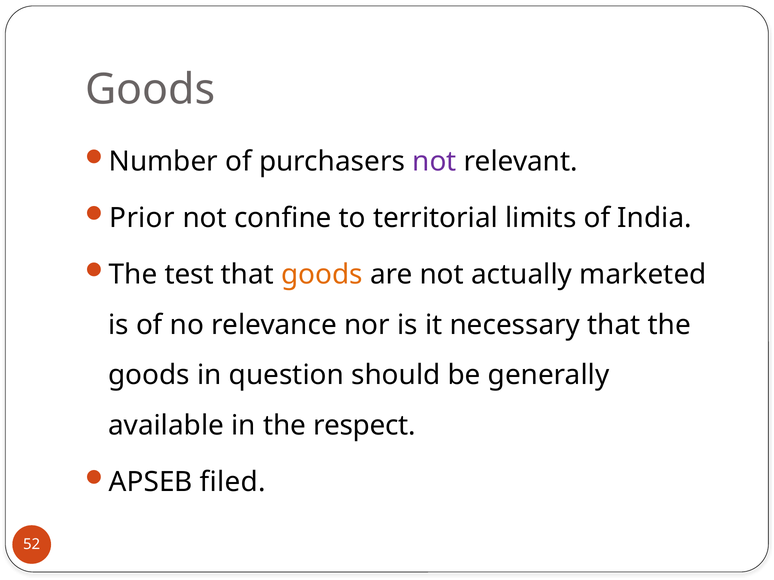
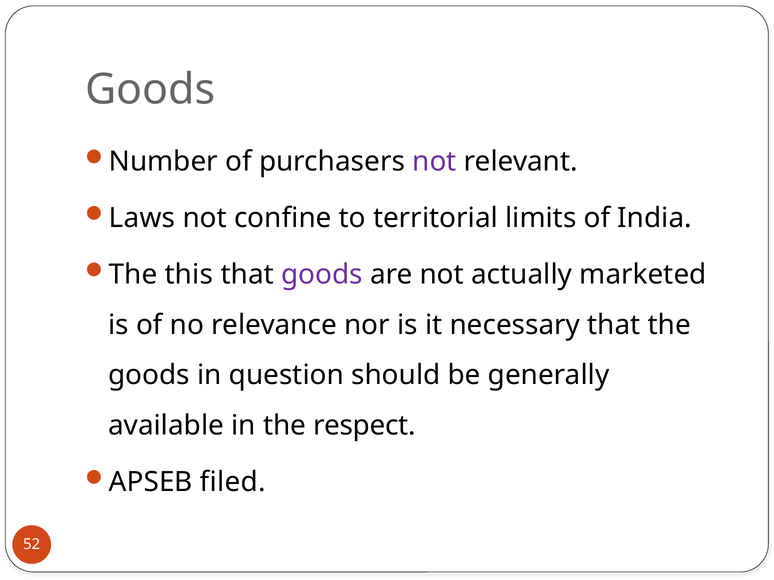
Prior: Prior -> Laws
test: test -> this
goods at (322, 275) colour: orange -> purple
